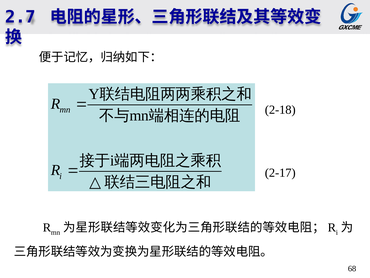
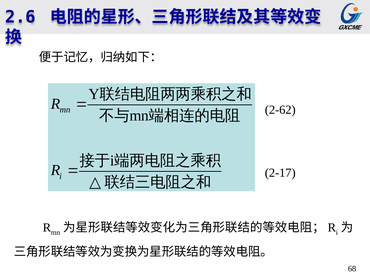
2.7: 2.7 -> 2.6
2-18: 2-18 -> 2-62
